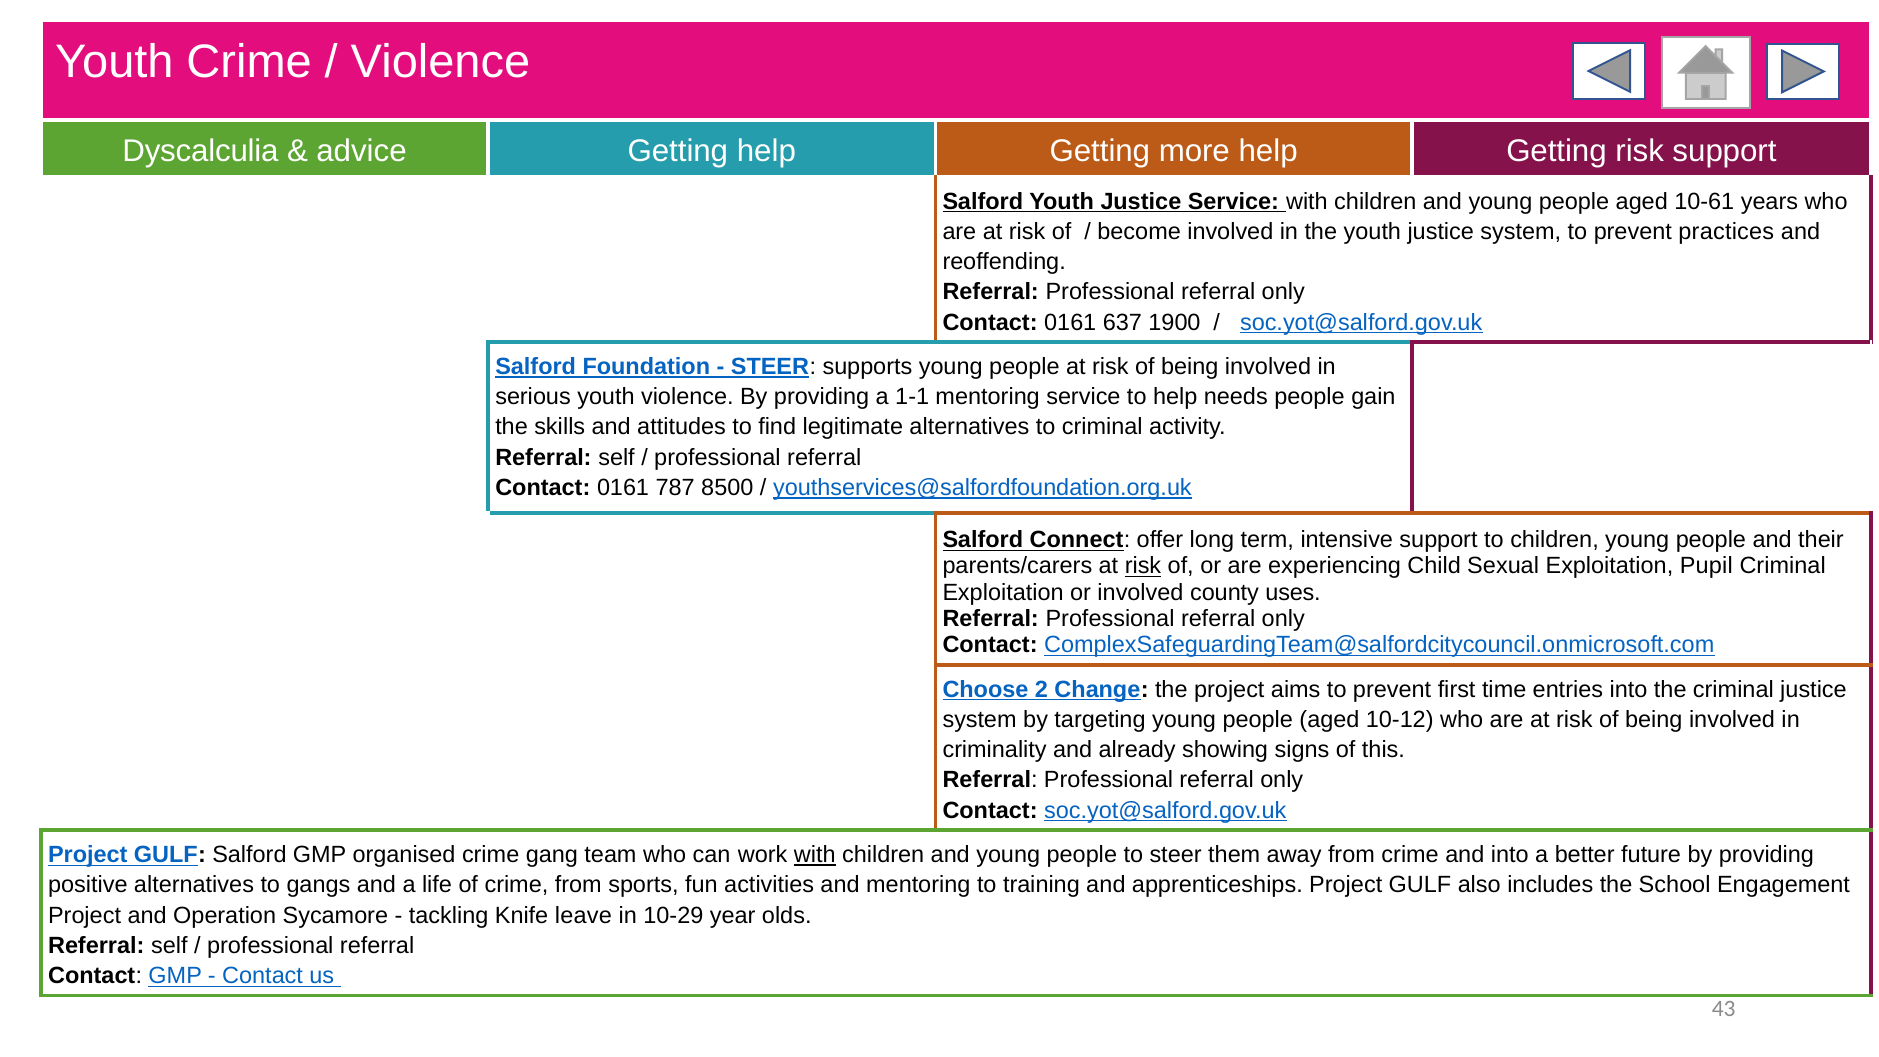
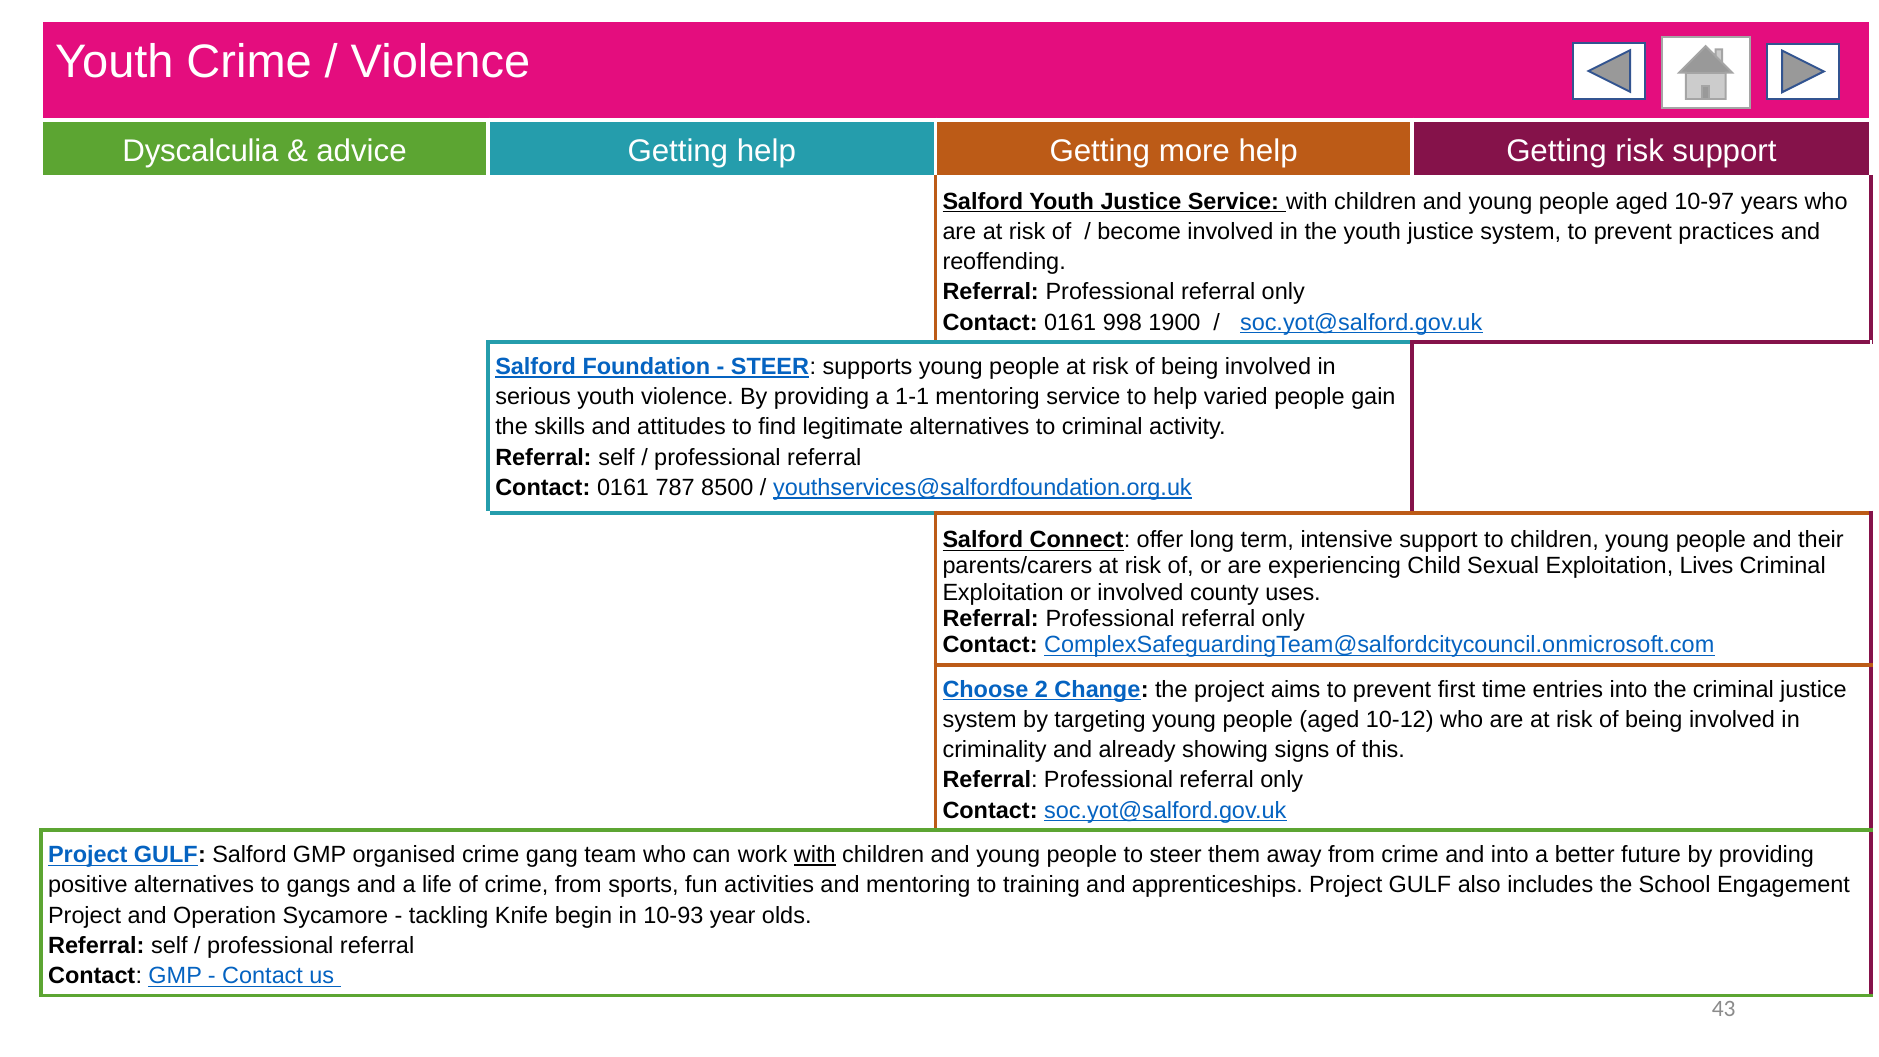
10-61: 10-61 -> 10-97
637: 637 -> 998
needs: needs -> varied
risk at (1143, 566) underline: present -> none
Pupil: Pupil -> Lives
leave: leave -> begin
10-29: 10-29 -> 10-93
